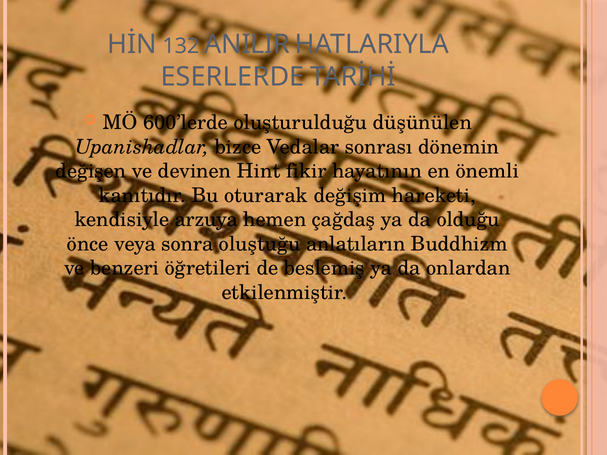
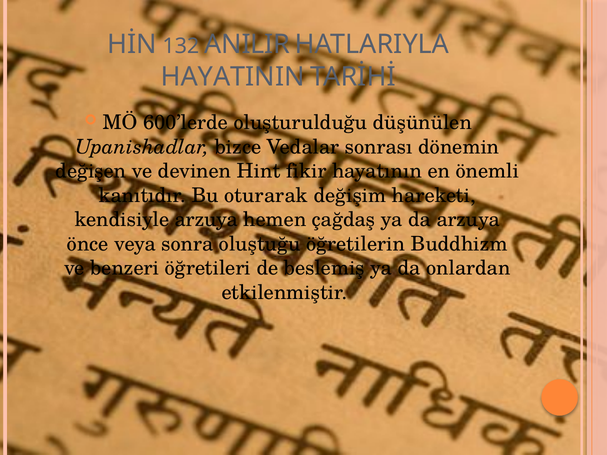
ESERLERDE: ESERLERDE -> HAYATININ
da olduğu: olduğu -> arzuya
anlatıların: anlatıların -> öğretilerin
